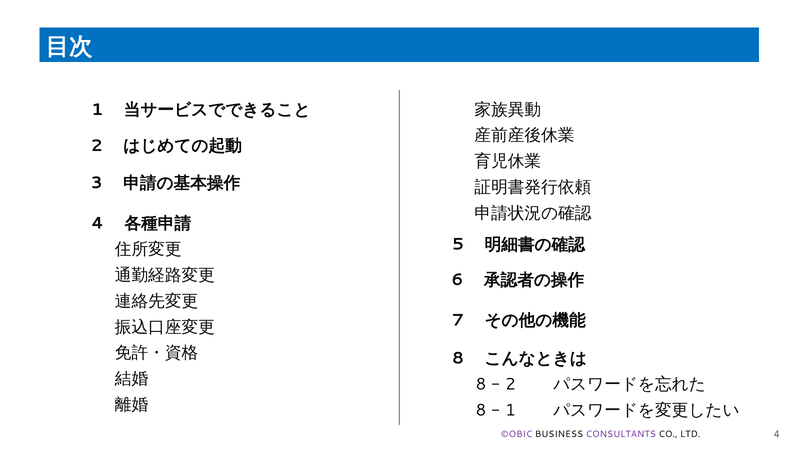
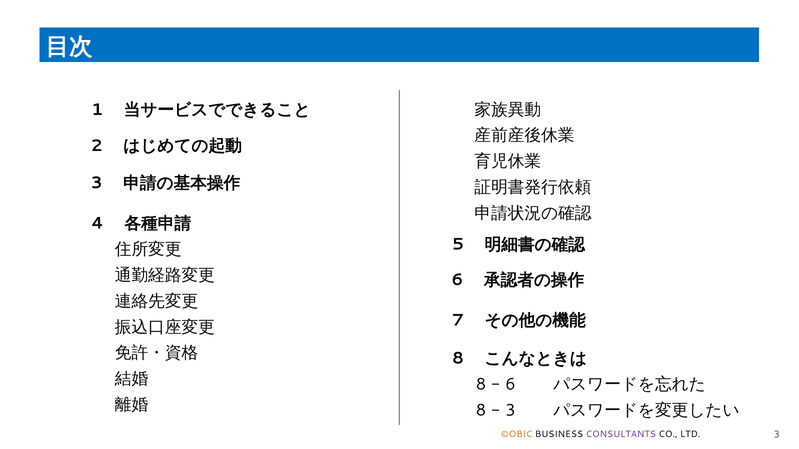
2 at (510, 385): 2 -> 6
1 at (510, 411): 1 -> 3
©OBIC colour: purple -> orange
LTD 4: 4 -> 3
